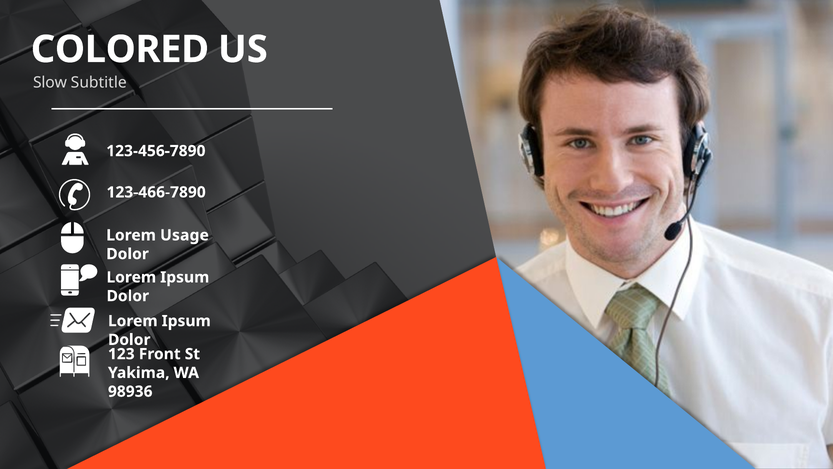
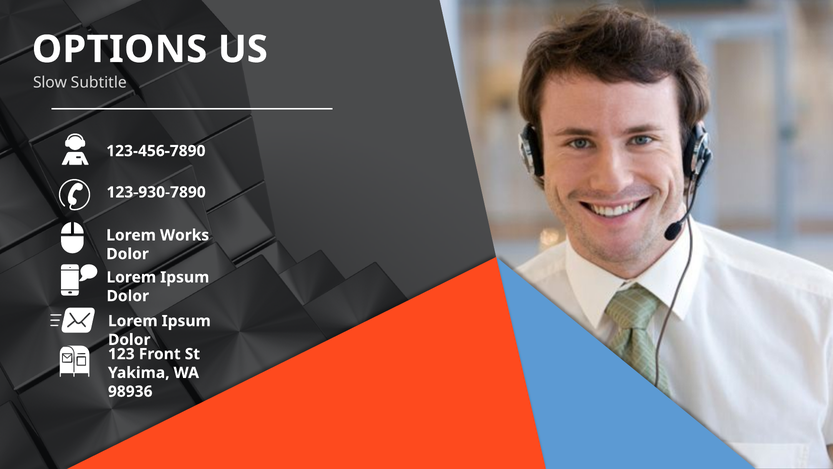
COLORED: COLORED -> OPTIONS
123-466-7890: 123-466-7890 -> 123-930-7890
Usage: Usage -> Works
